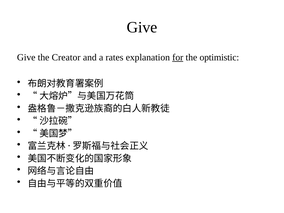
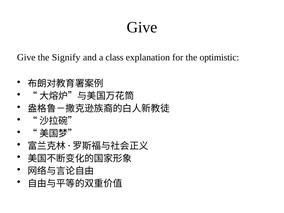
Creator: Creator -> Signify
rates: rates -> class
for underline: present -> none
